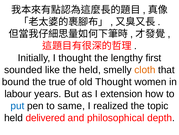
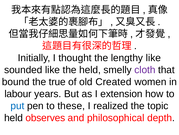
lengthy first: first -> like
cloth colour: orange -> purple
old Thought: Thought -> Created
same: same -> these
delivered: delivered -> observes
